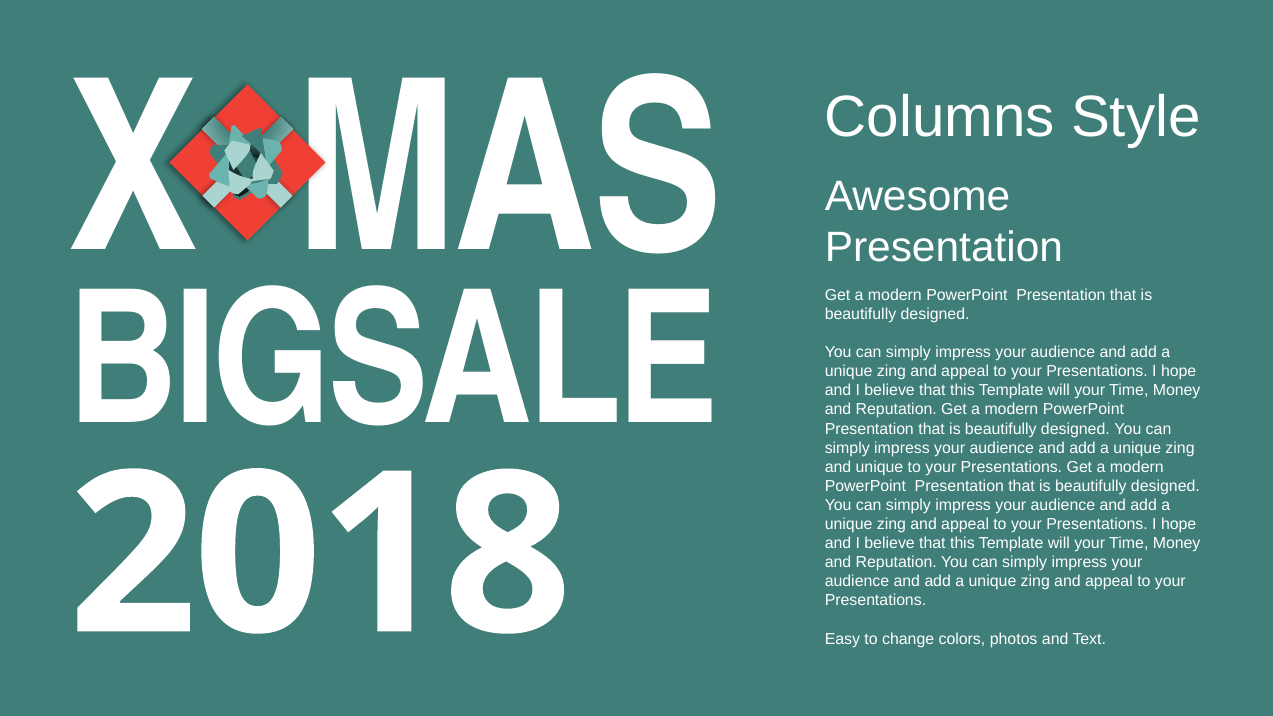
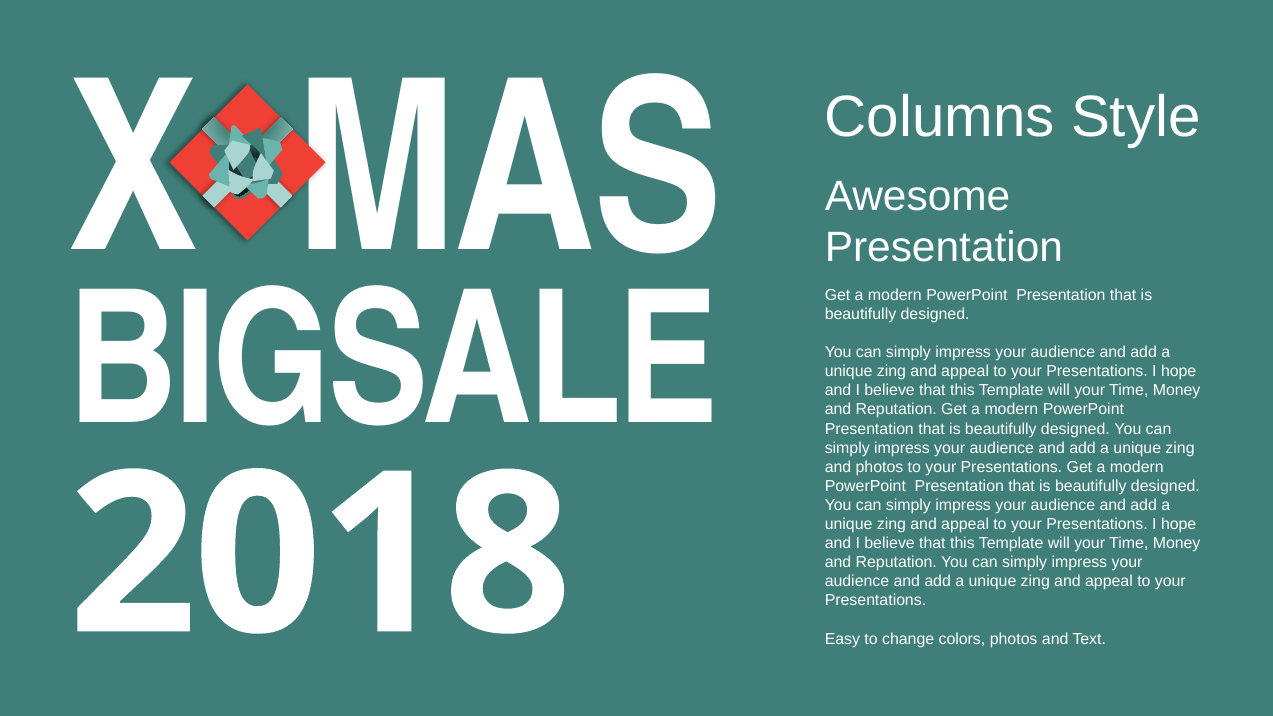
and unique: unique -> photos
